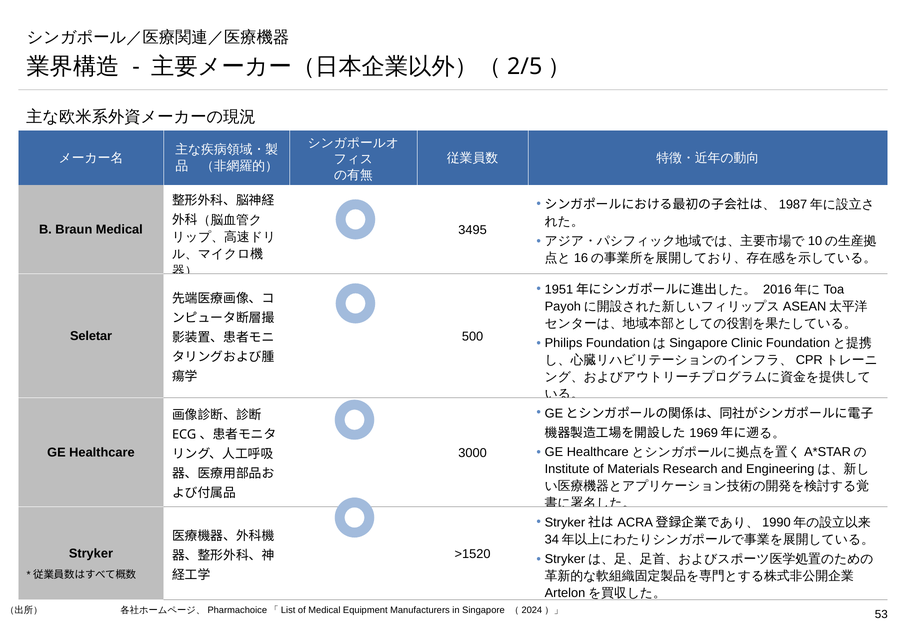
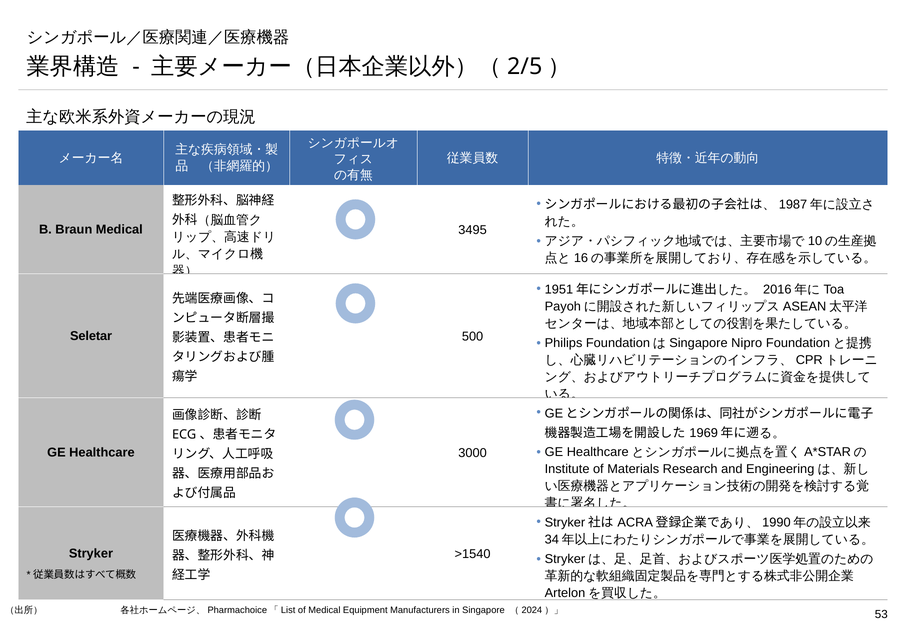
Clinic: Clinic -> Nipro
>1520: >1520 -> >1540
